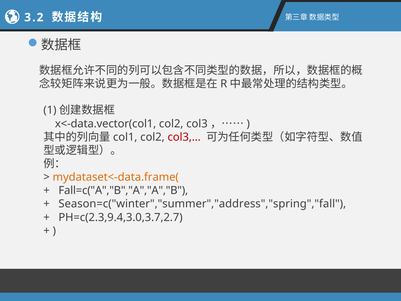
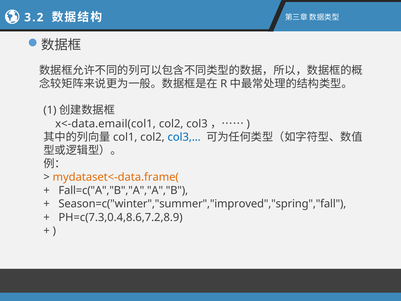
x<-data.vector(col1: x<-data.vector(col1 -> x<-data.email(col1
col3,… colour: red -> blue
Season=c("winter","summer","address","spring","fall: Season=c("winter","summer","address","spring","fall -> Season=c("winter","summer","improved","spring","fall
PH=c(2.3,9.4,3.0,3.7,2.7: PH=c(2.3,9.4,3.0,3.7,2.7 -> PH=c(7.3,0.4,8.6,7.2,8.9
